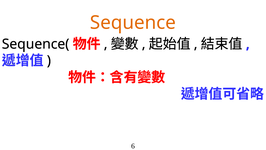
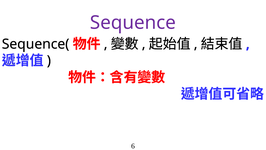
Sequence colour: orange -> purple
